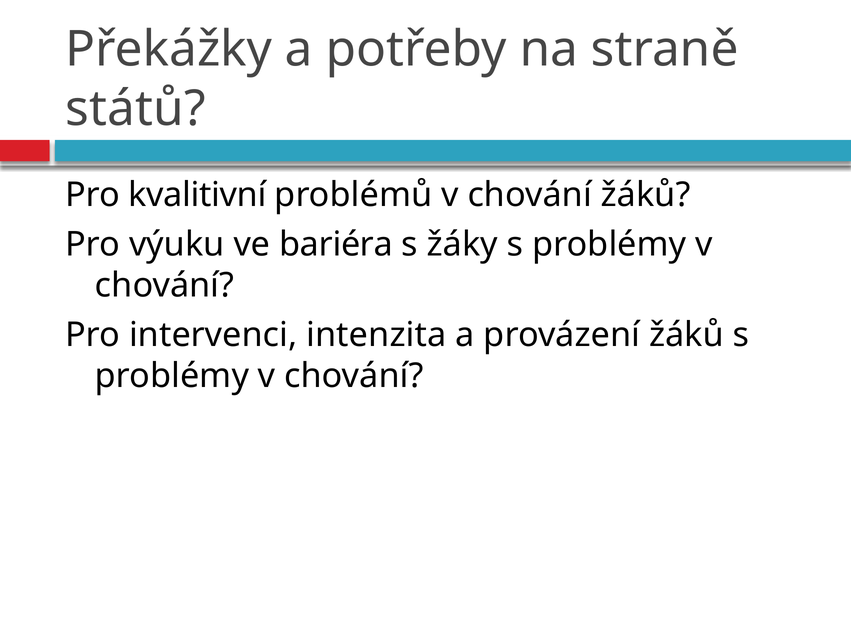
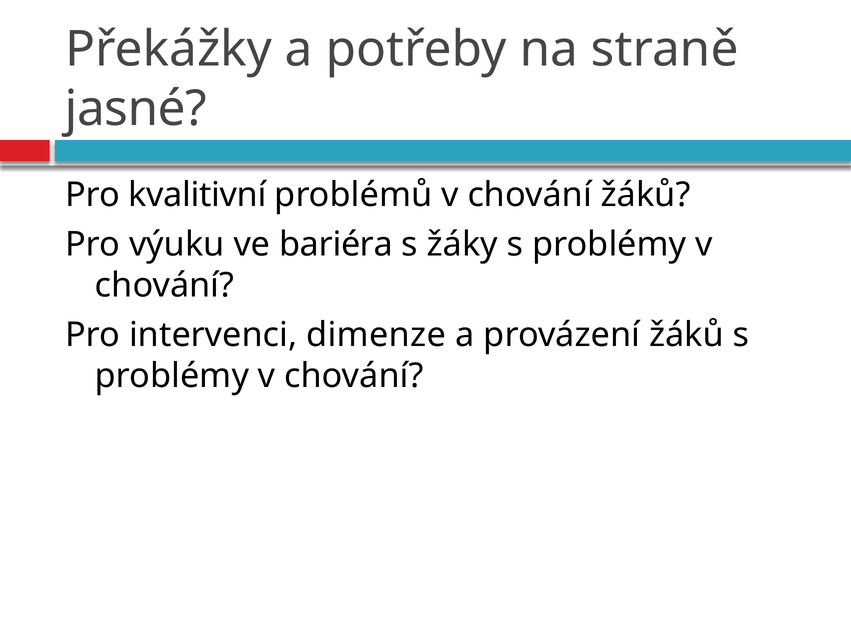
států: států -> jasné
intenzita: intenzita -> dimenze
